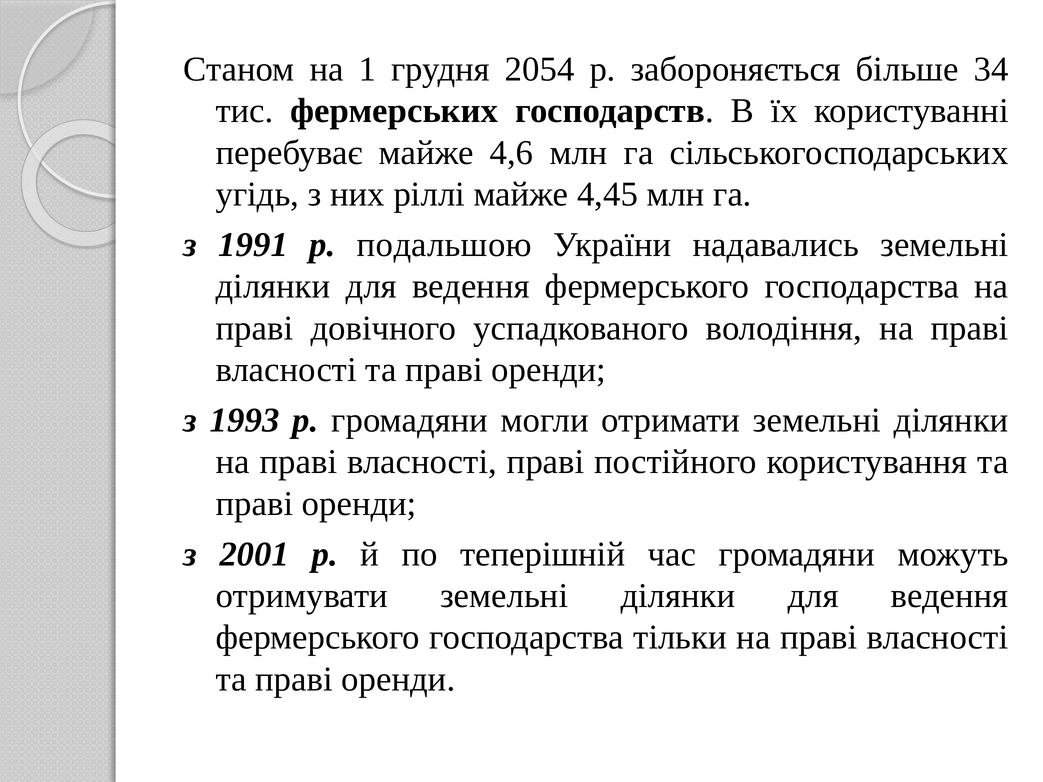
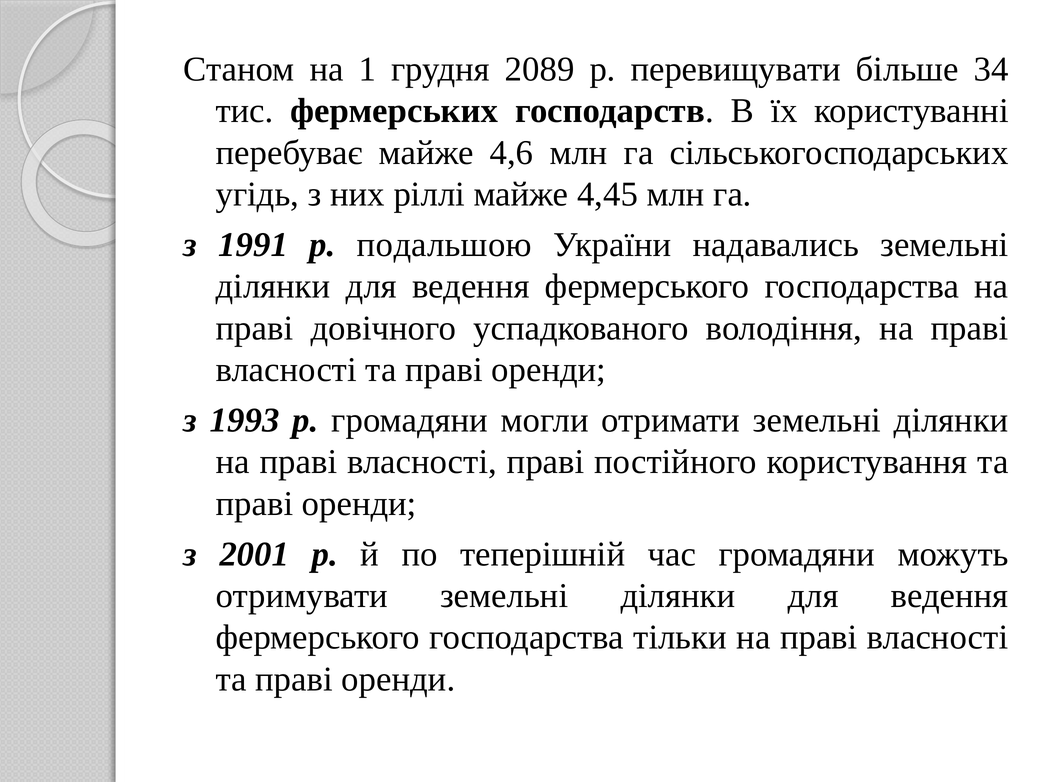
2054: 2054 -> 2089
забороняється: забороняється -> перевищувати
